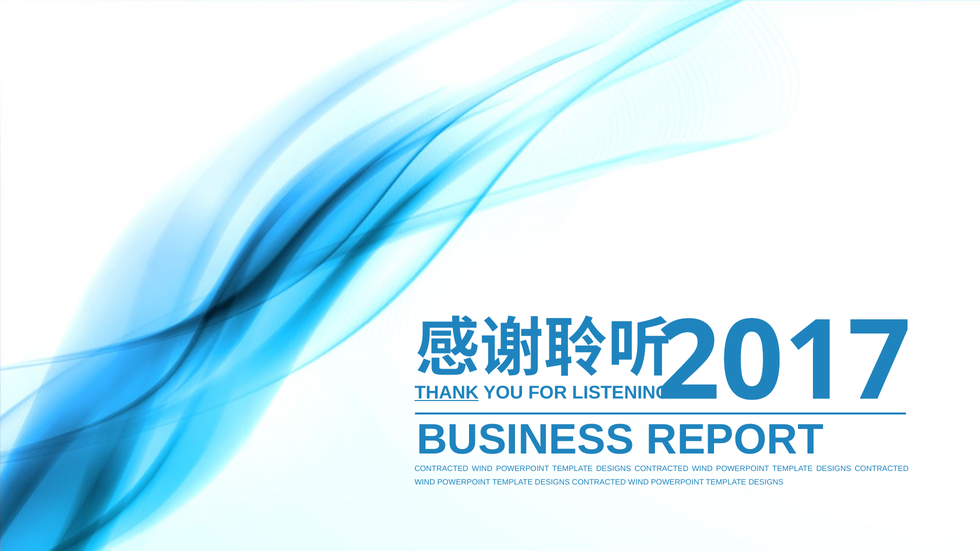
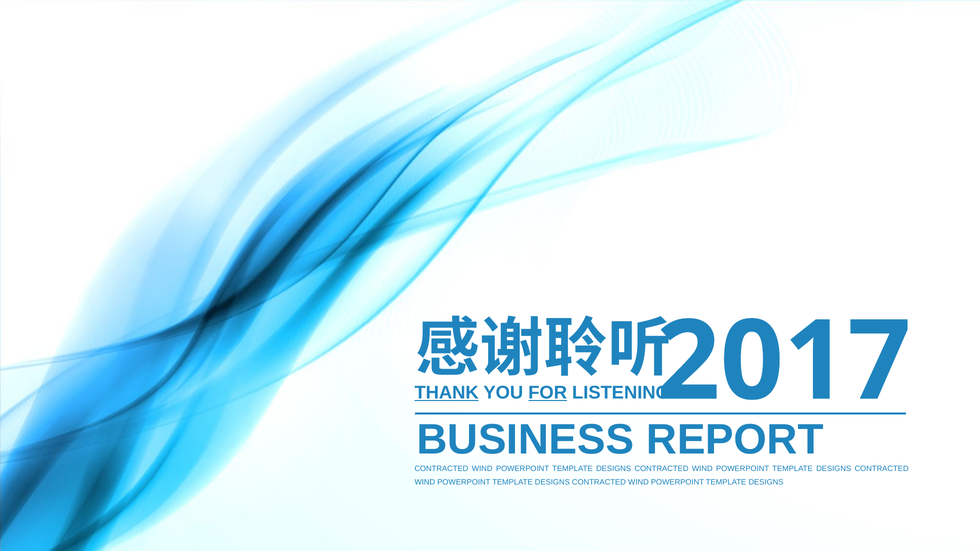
FOR underline: none -> present
